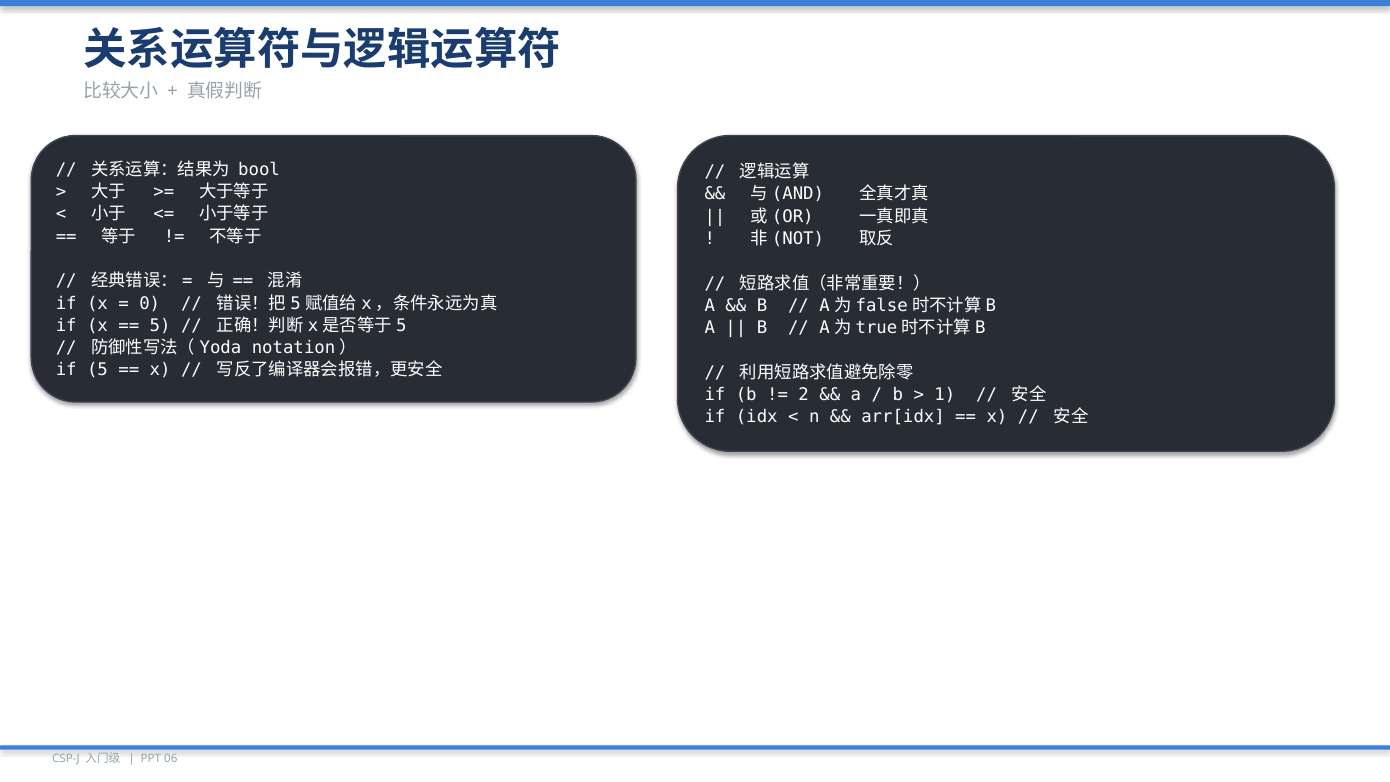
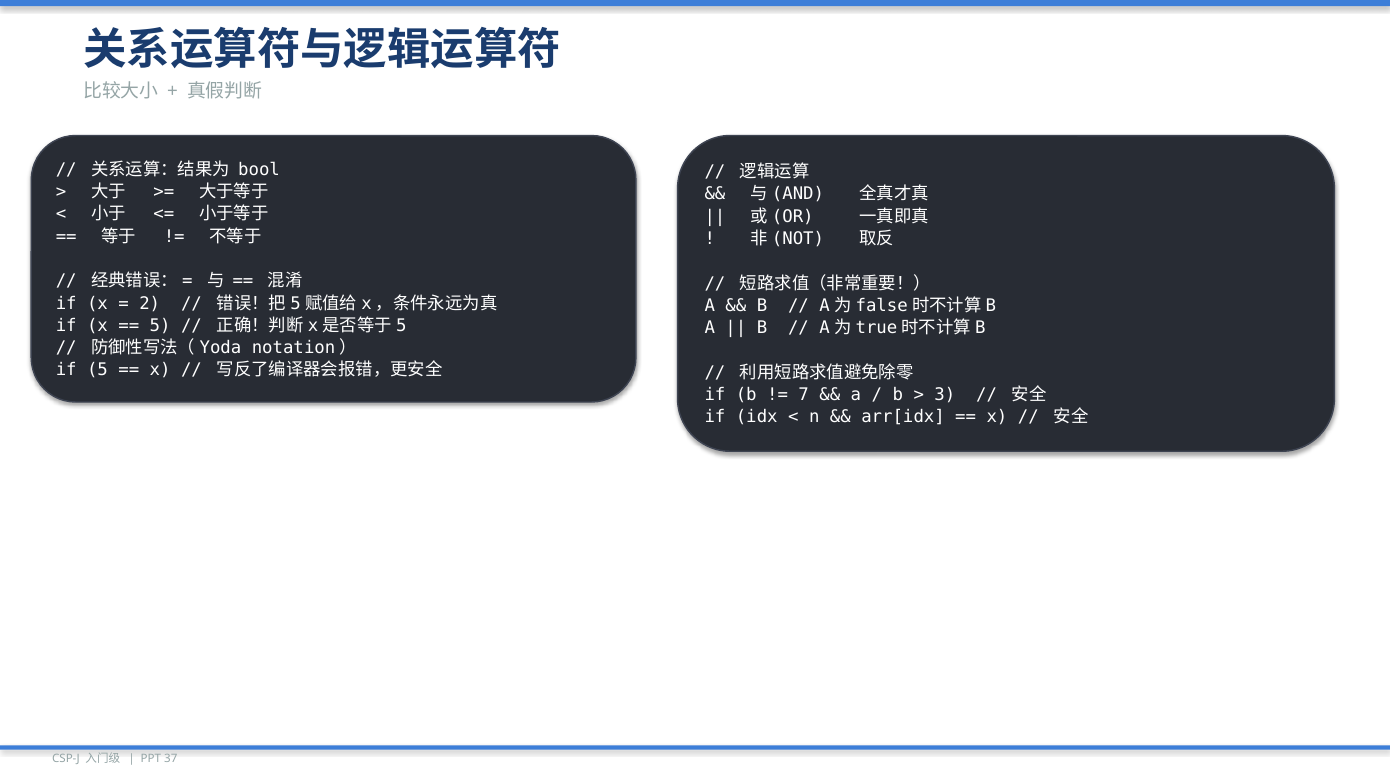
0: 0 -> 2
2: 2 -> 7
1: 1 -> 3
06: 06 -> 37
